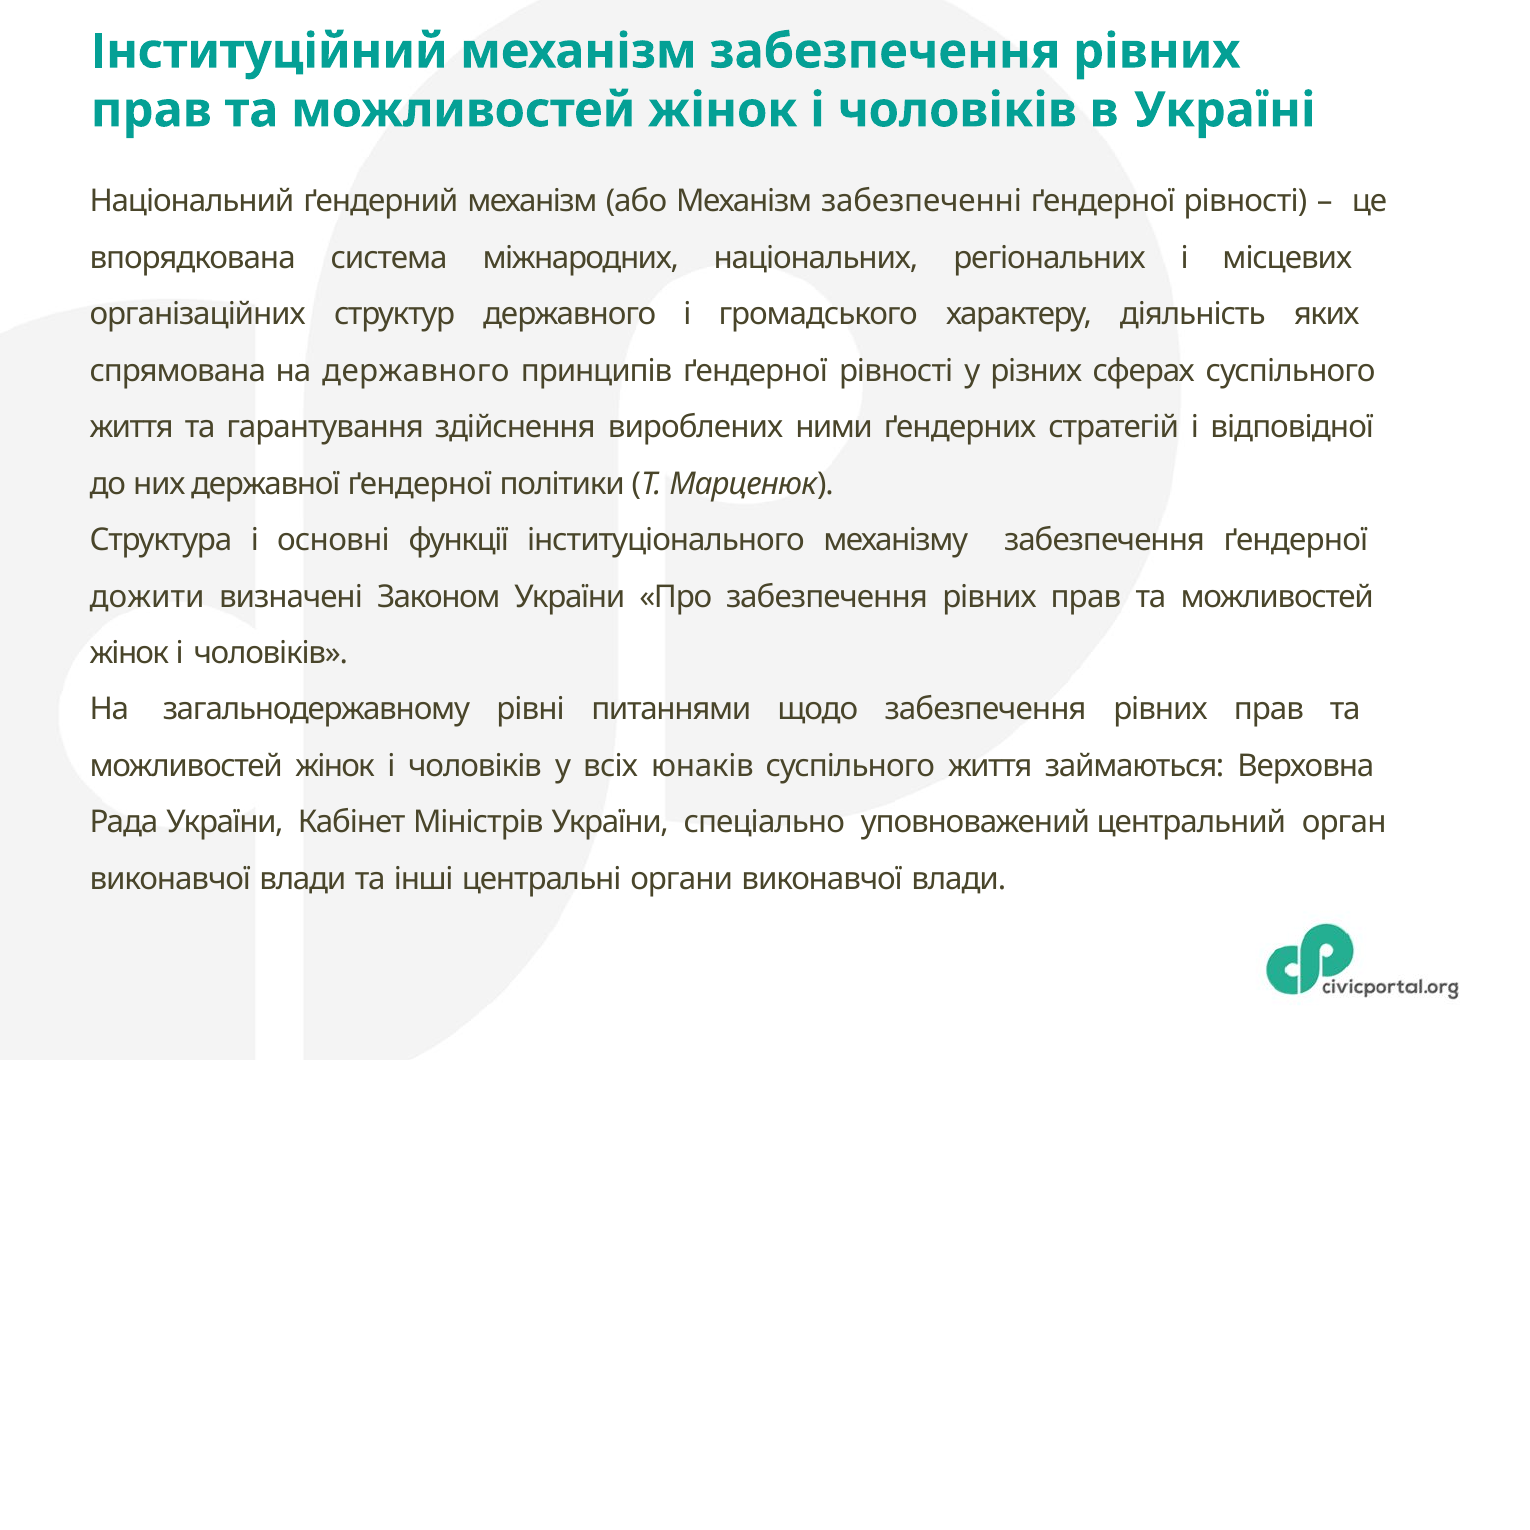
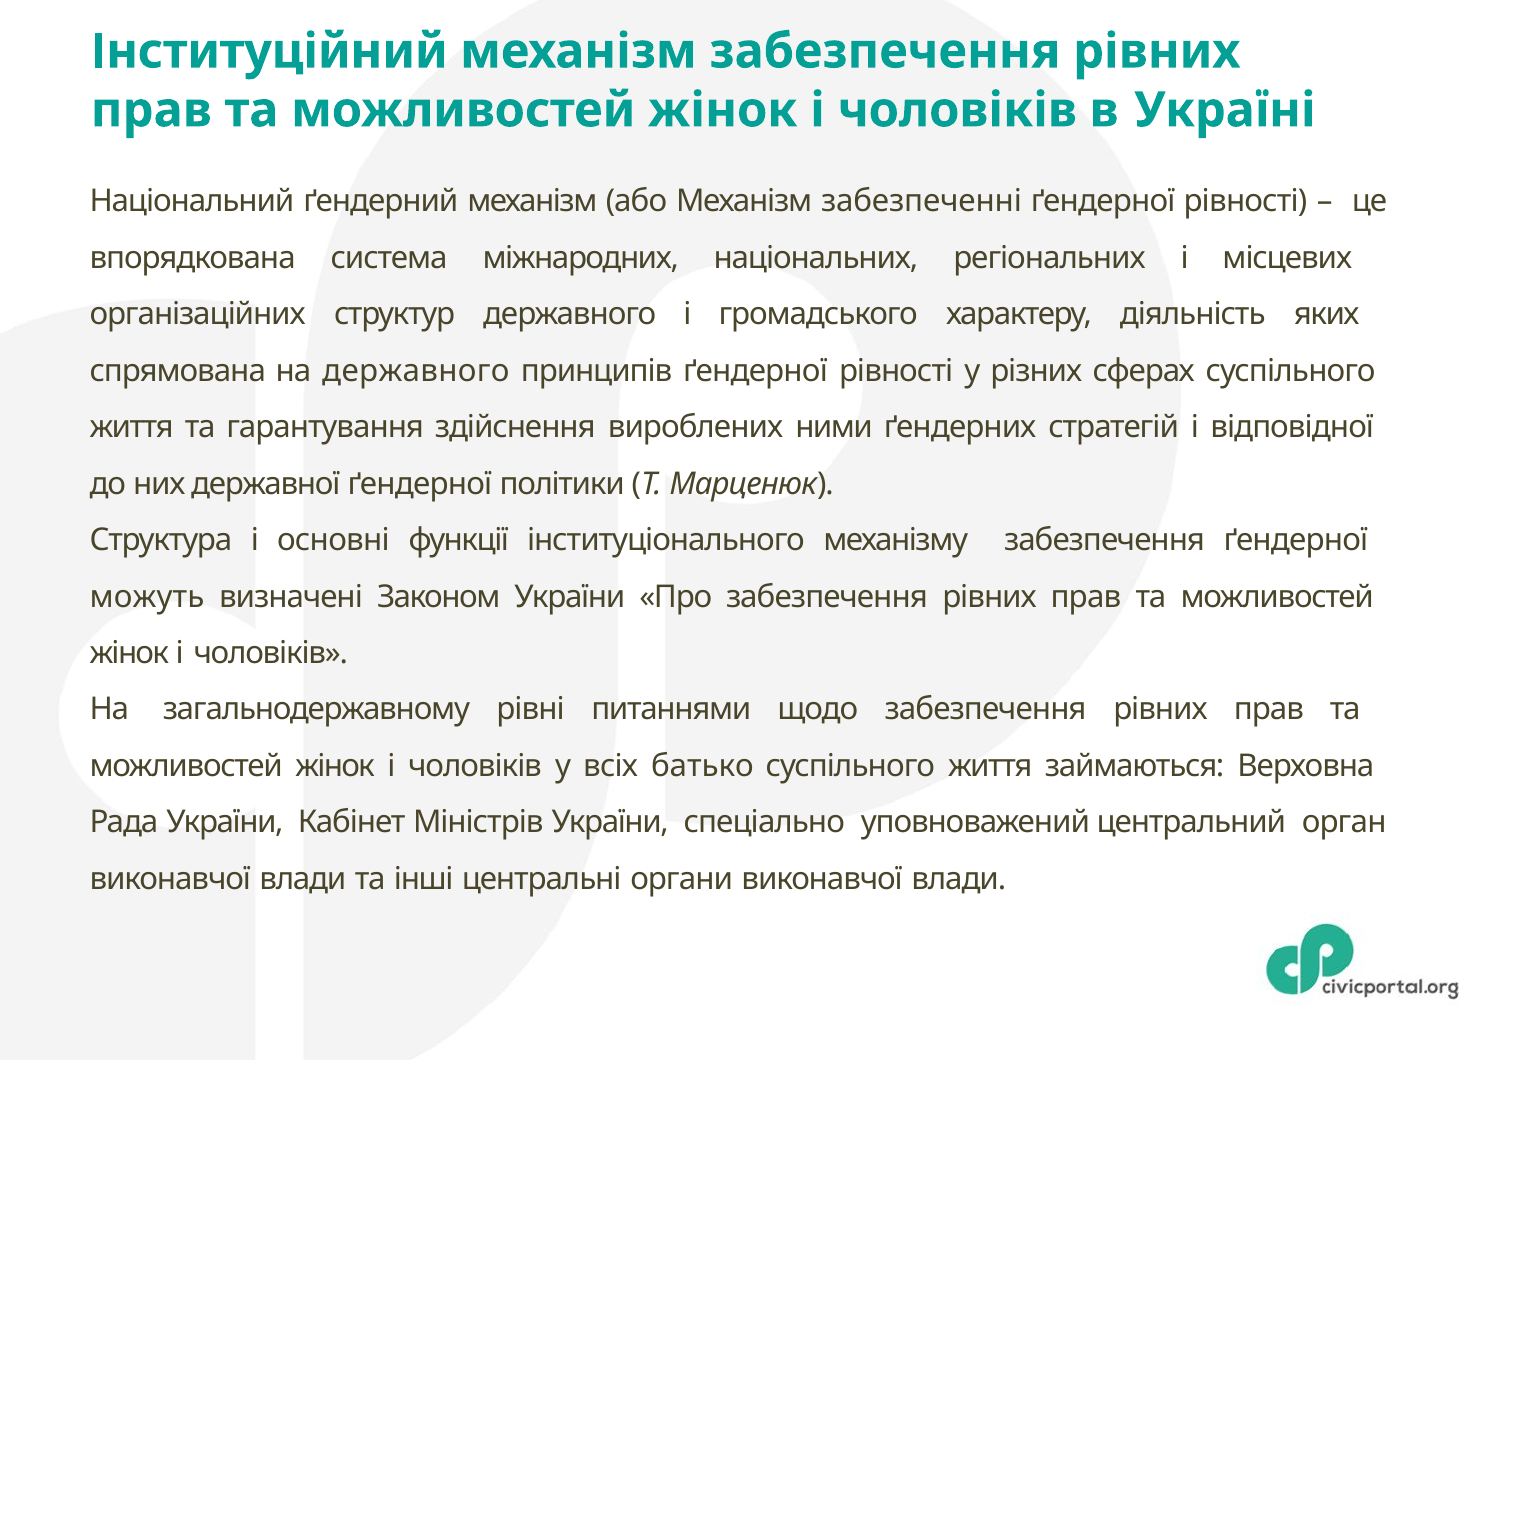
дожити: дожити -> можуть
юнаків: юнаків -> батько
